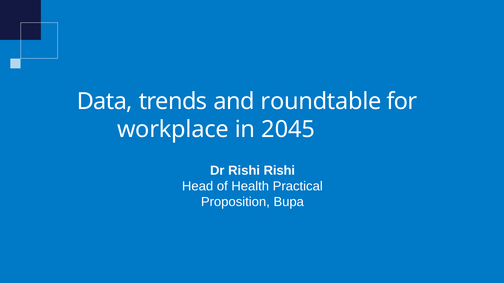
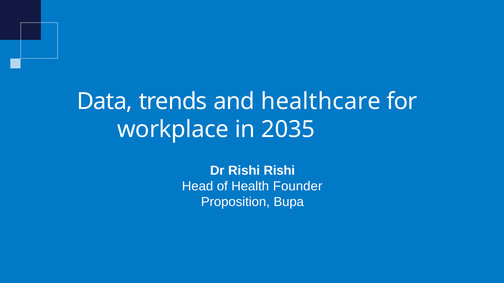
roundtable: roundtable -> healthcare
2045: 2045 -> 2035
Practical: Practical -> Founder
